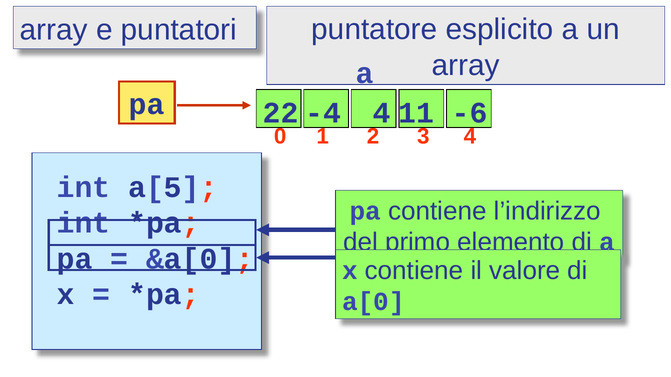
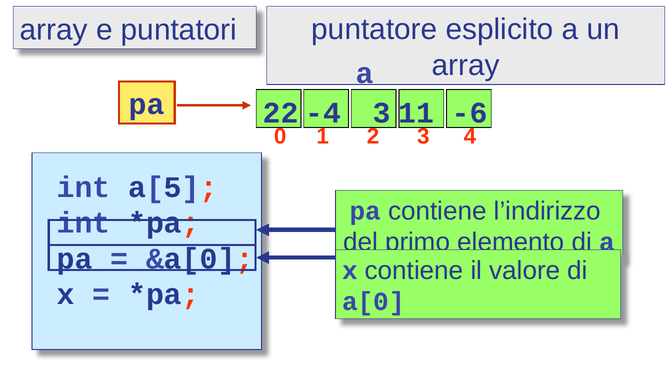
-4 4: 4 -> 3
